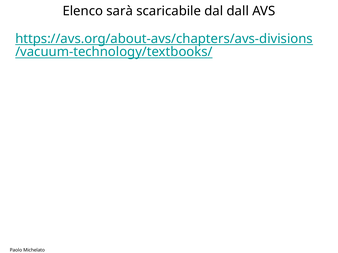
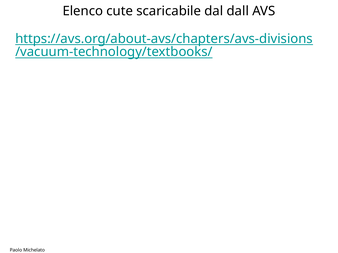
sarà: sarà -> cute
